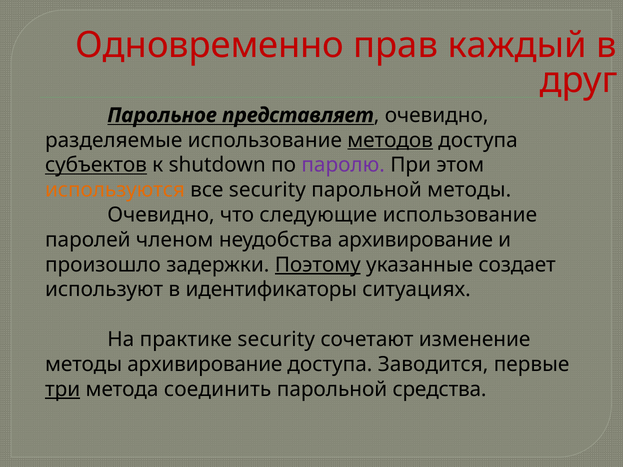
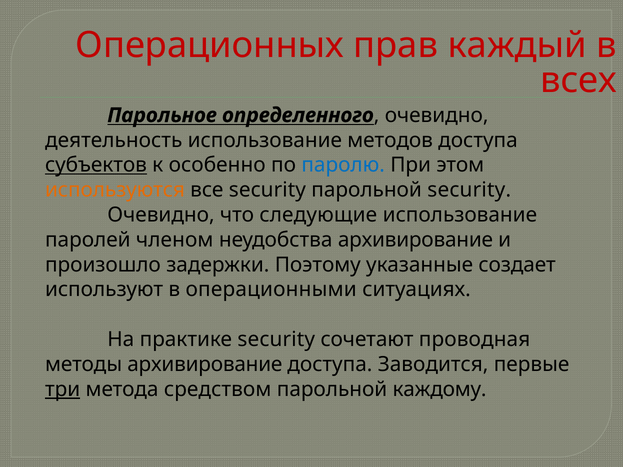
Одновременно: Одновременно -> Операционных
друг: друг -> всех
представляет: представляет -> определенного
разделяемые: разделяемые -> деятельность
методов underline: present -> none
shutdown: shutdown -> особенно
паролю colour: purple -> blue
парольной методы: методы -> security
Поэтому underline: present -> none
идентификаторы: идентификаторы -> операционными
изменение: изменение -> проводная
соединить: соединить -> средством
средства: средства -> каждому
